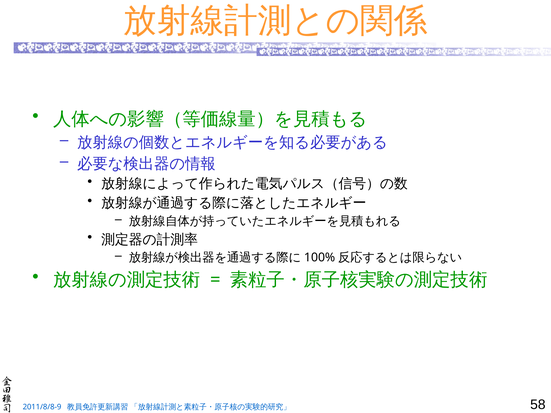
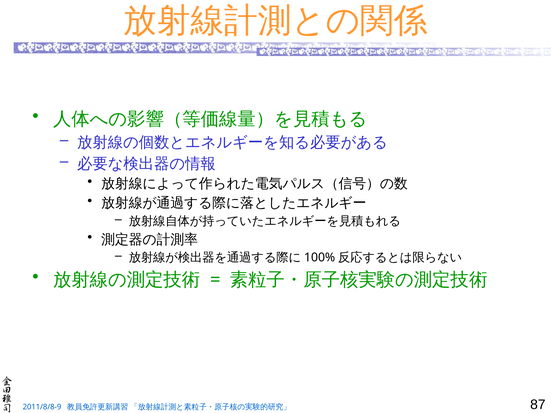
58: 58 -> 87
